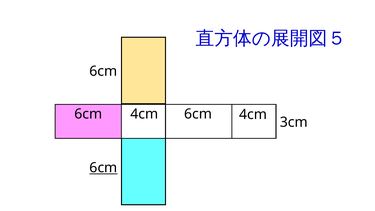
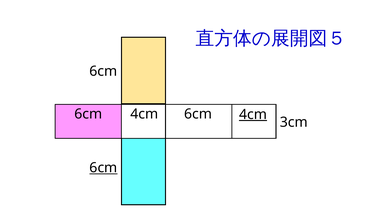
4cm at (253, 114) underline: none -> present
